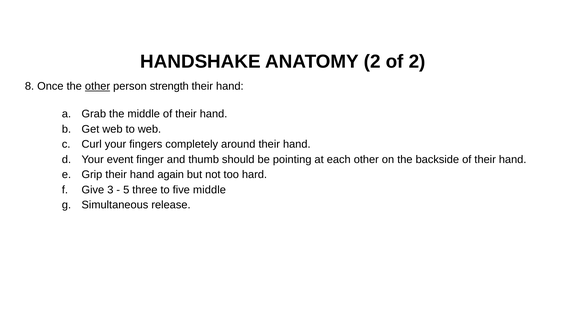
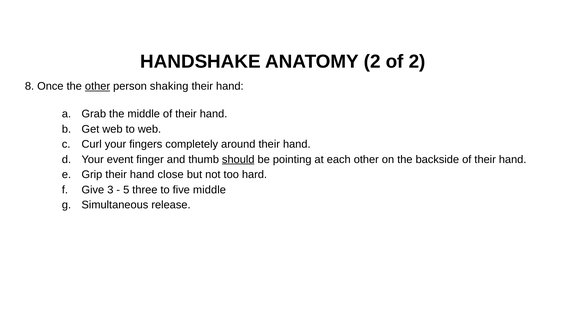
strength: strength -> shaking
should underline: none -> present
again: again -> close
